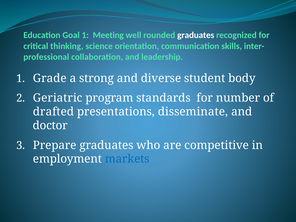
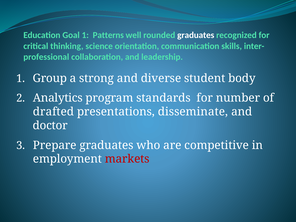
Meeting: Meeting -> Patterns
Grade: Grade -> Group
Geriatric: Geriatric -> Analytics
markets colour: blue -> red
